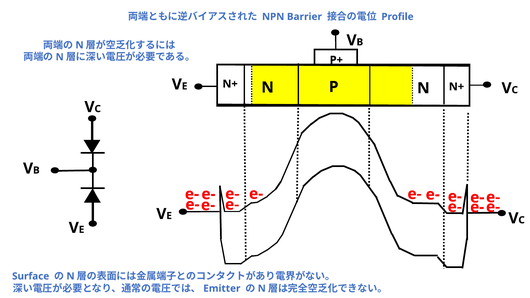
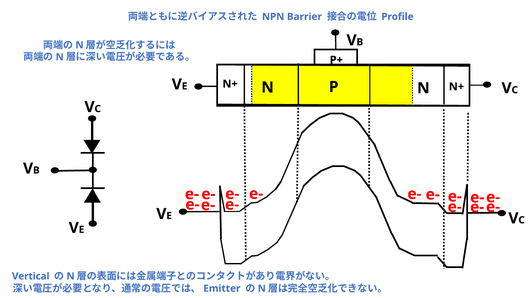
Surface: Surface -> Vertical
